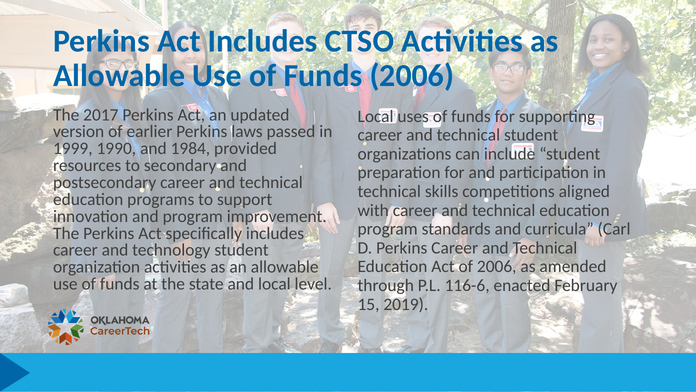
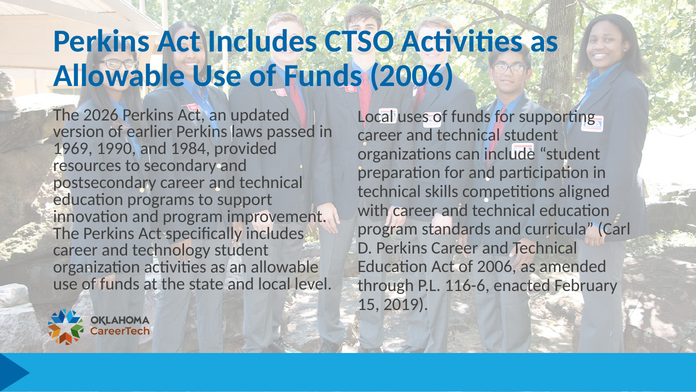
2017: 2017 -> 2026
1999: 1999 -> 1969
